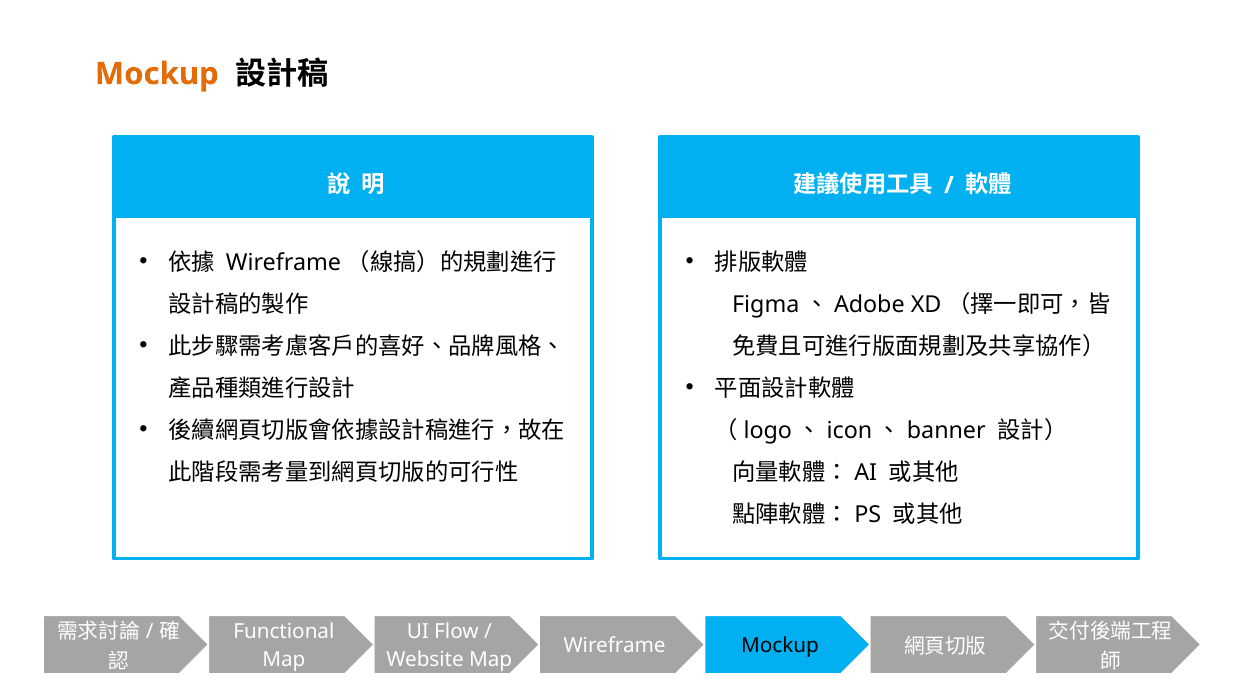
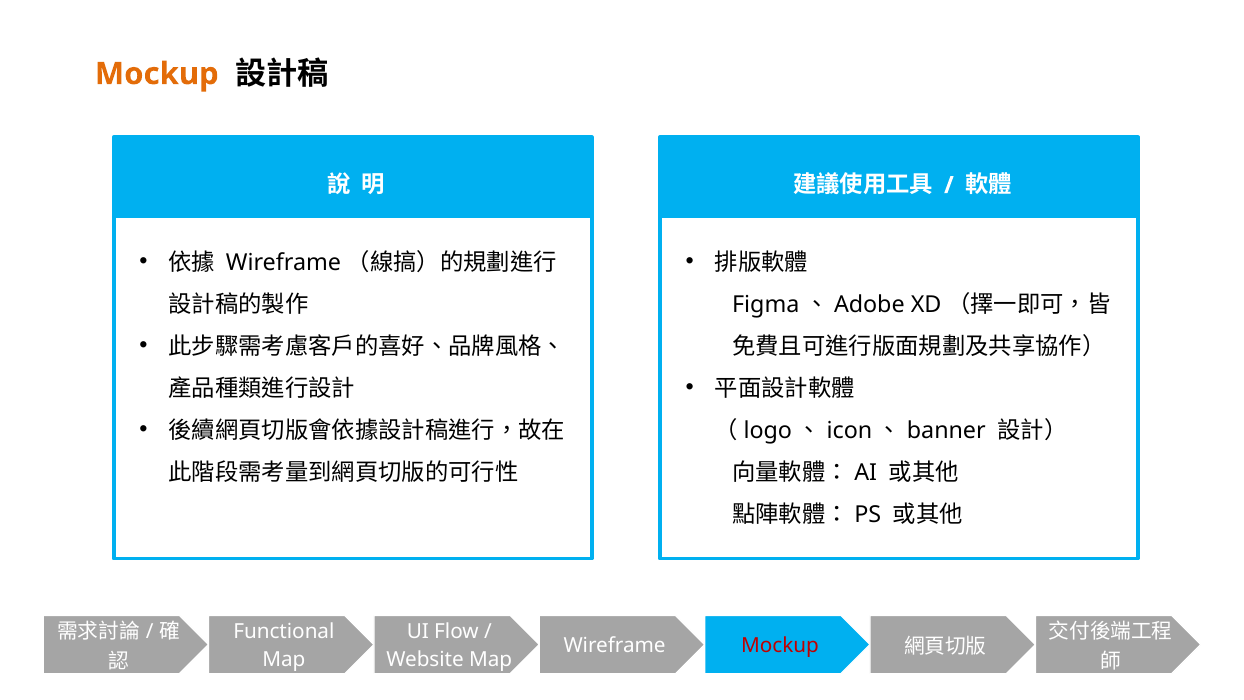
Mockup at (780, 645) colour: black -> red
